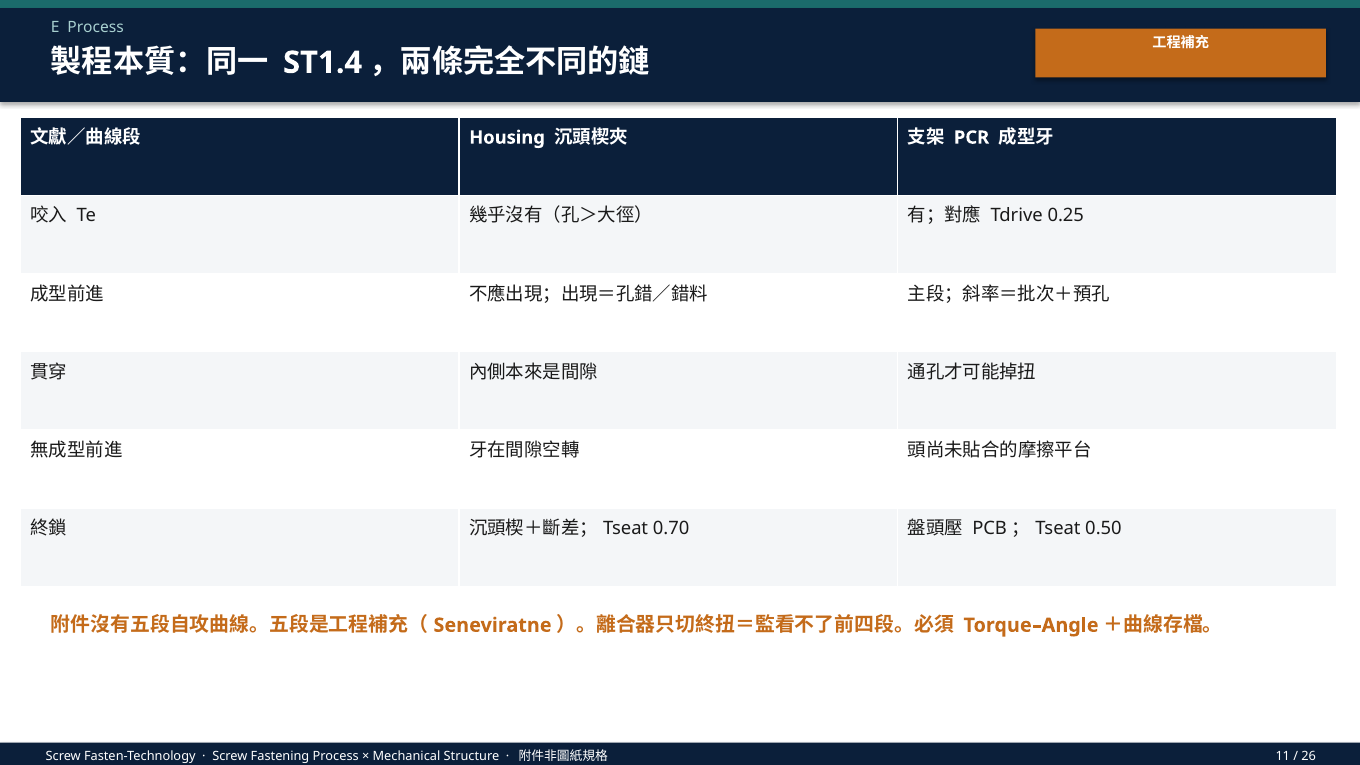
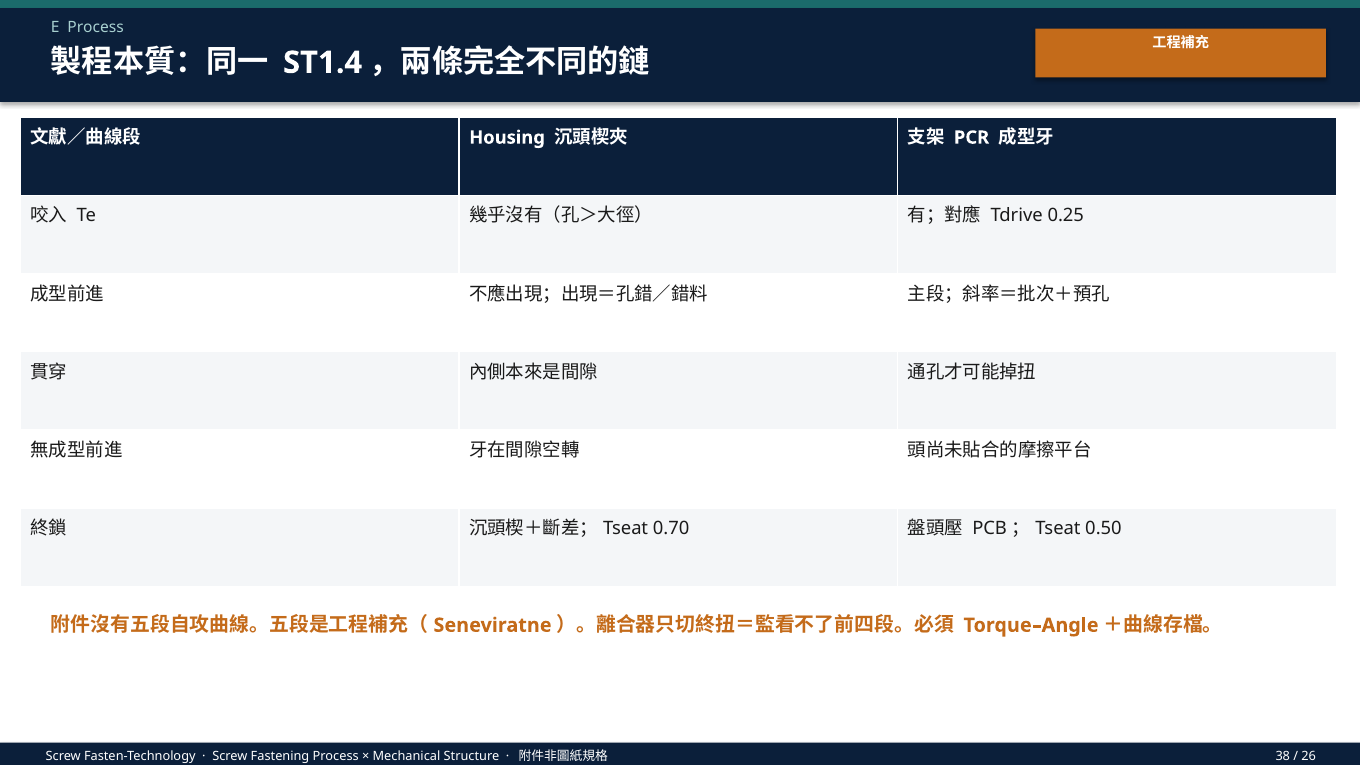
11: 11 -> 38
